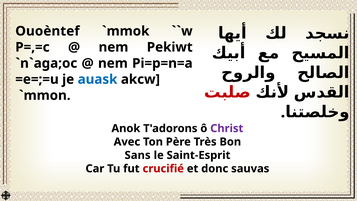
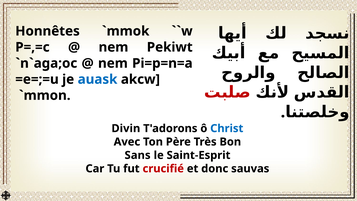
Ouoèntef: Ouoèntef -> Honnêtes
Anok: Anok -> Divin
Christ colour: purple -> blue
